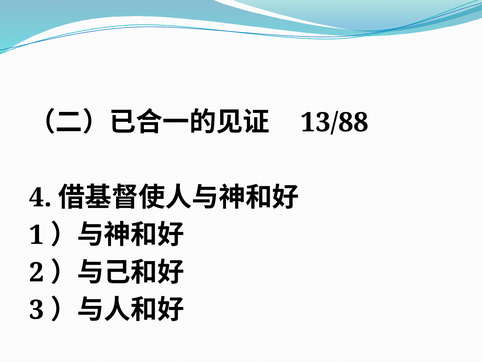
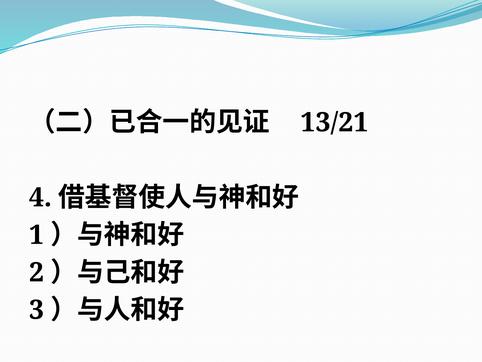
13/88: 13/88 -> 13/21
